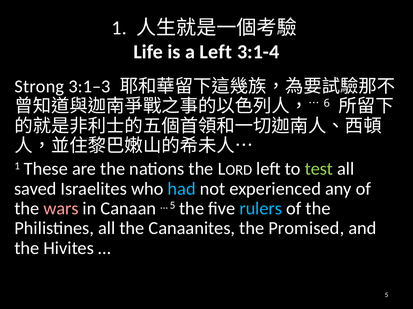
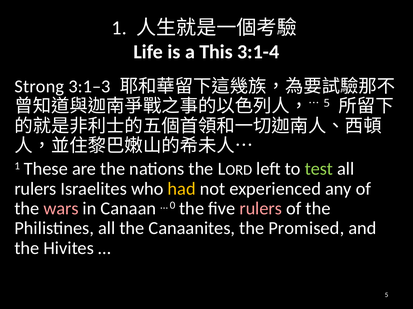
a Left: Left -> This
6 at (327, 103): 6 -> 5
saved at (35, 189): saved -> rulers
had colour: light blue -> yellow
5 at (173, 206): 5 -> 0
rulers at (261, 209) colour: light blue -> pink
